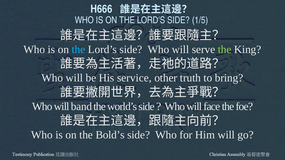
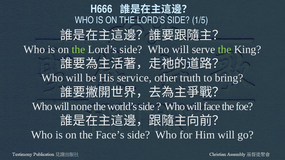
the at (78, 50) colour: light blue -> light green
band: band -> none
Bold’s: Bold’s -> Face’s
